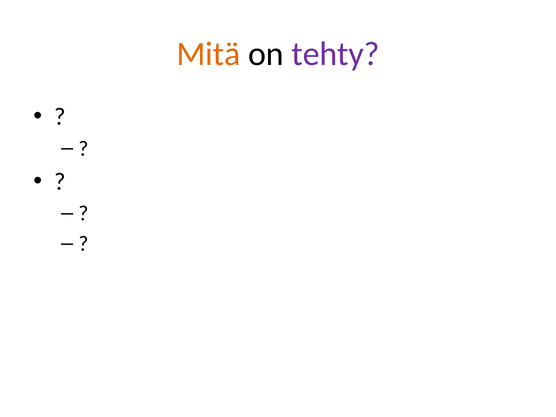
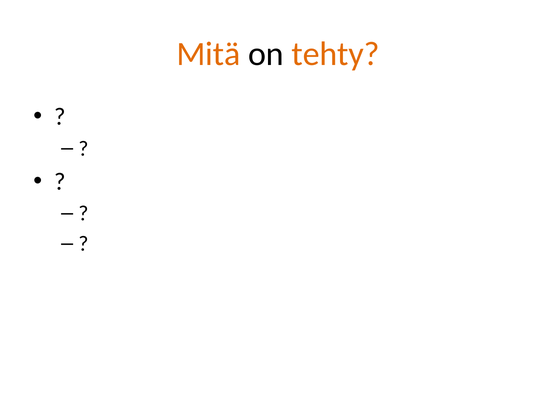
tehty colour: purple -> orange
